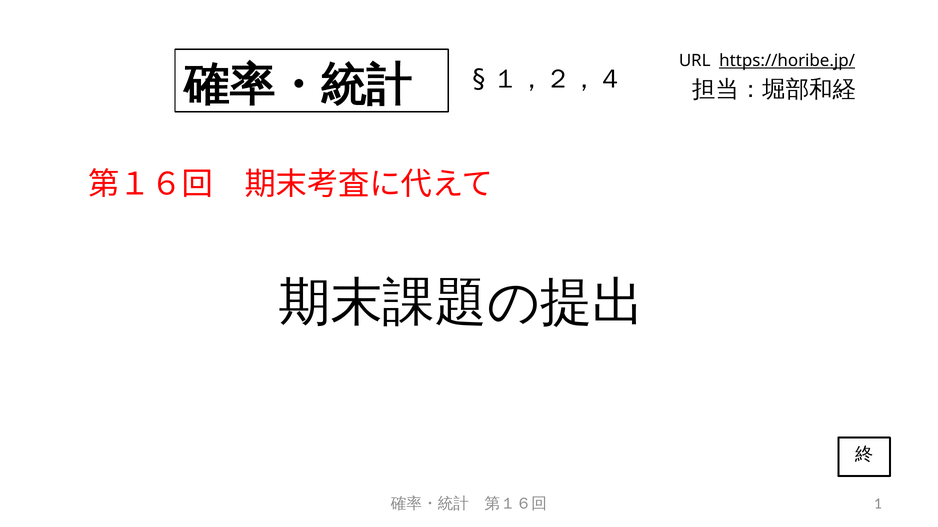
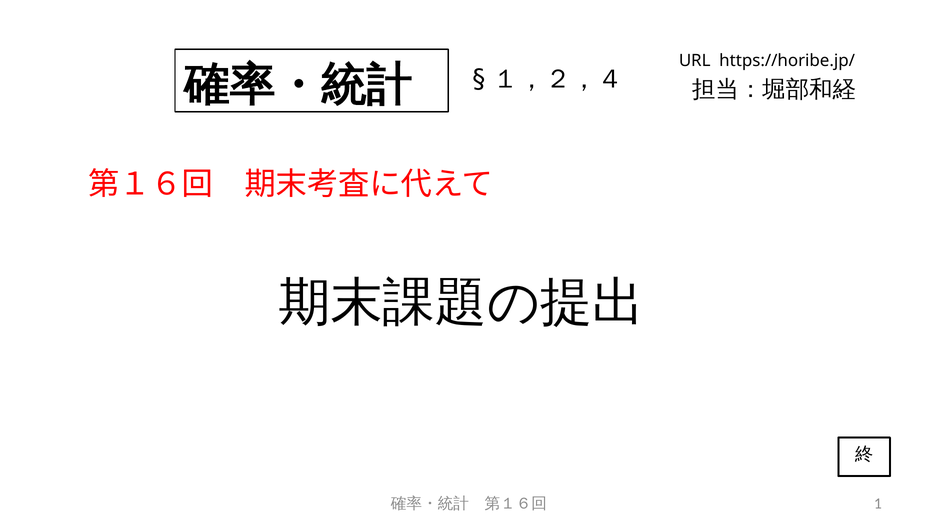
https://horibe.jp/ underline: present -> none
